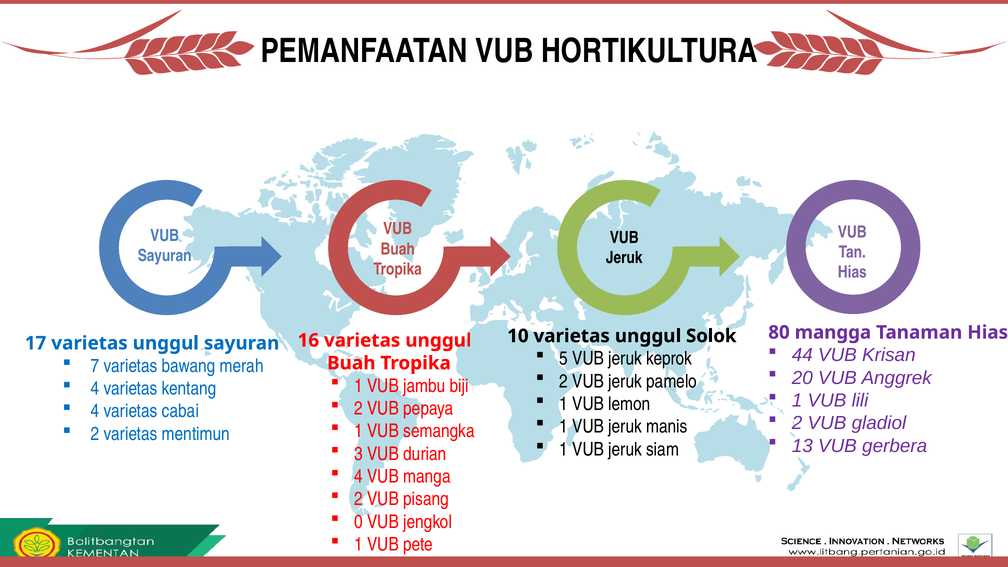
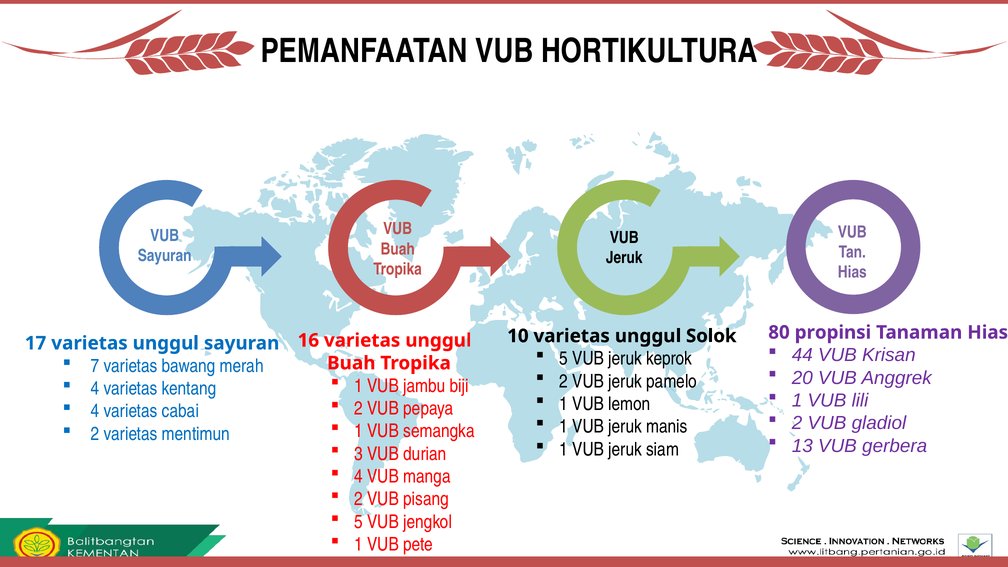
mangga: mangga -> propinsi
0 at (359, 522): 0 -> 5
